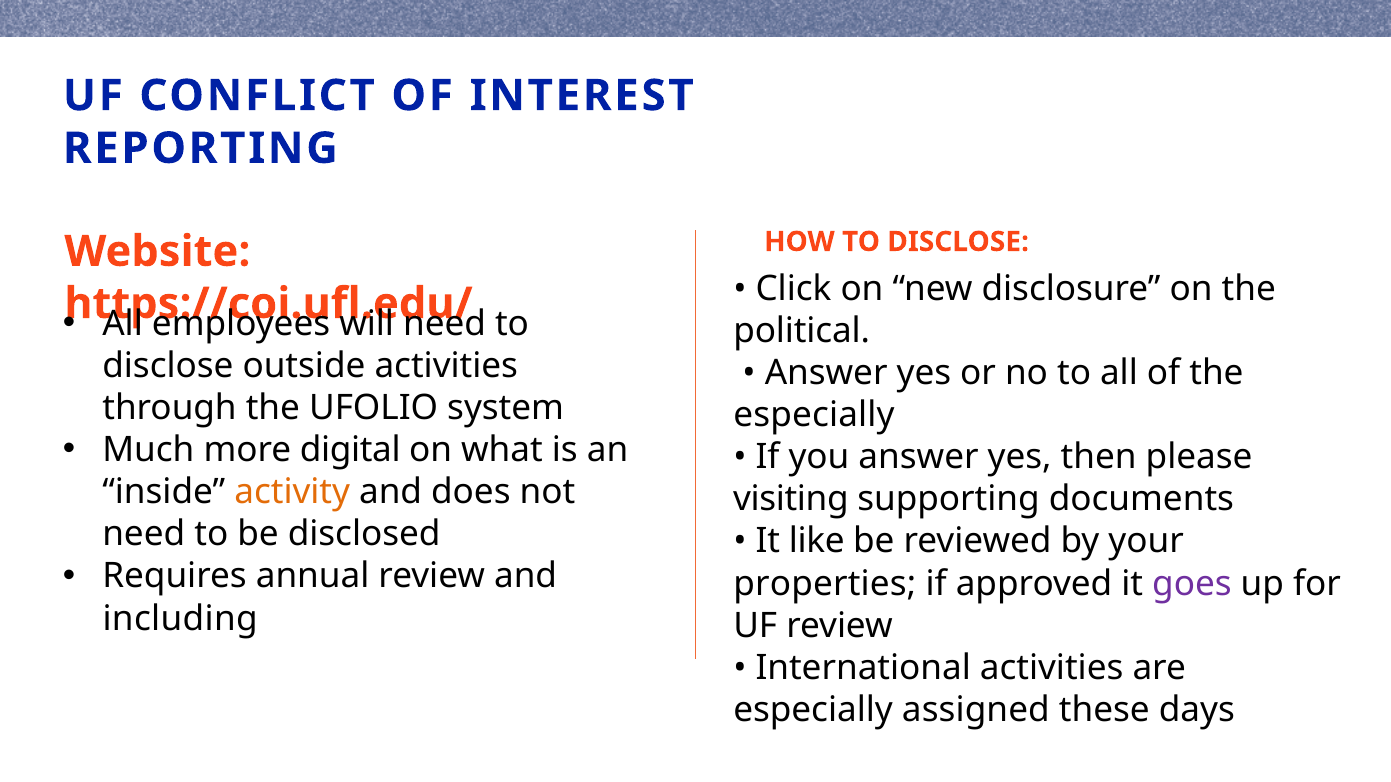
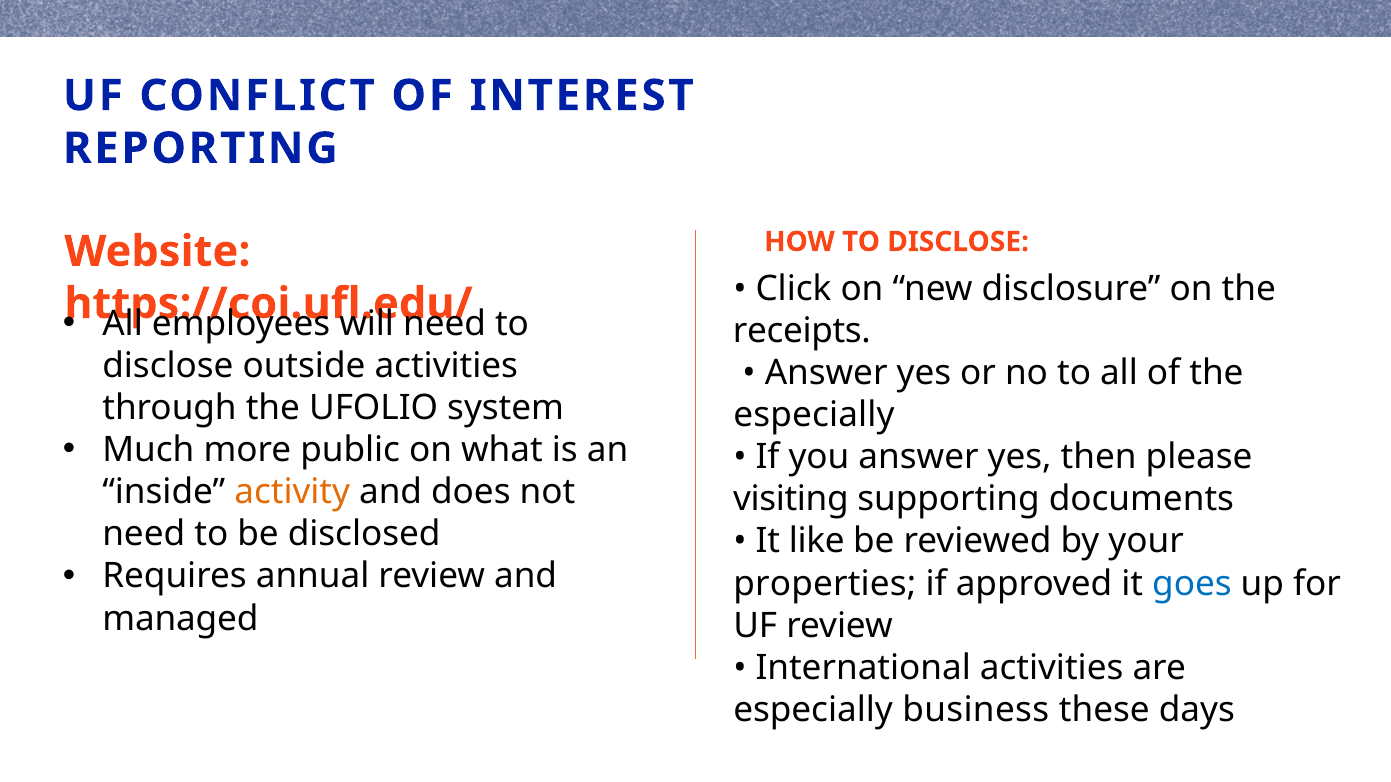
political: political -> receipts
digital: digital -> public
goes colour: purple -> blue
including: including -> managed
assigned: assigned -> business
